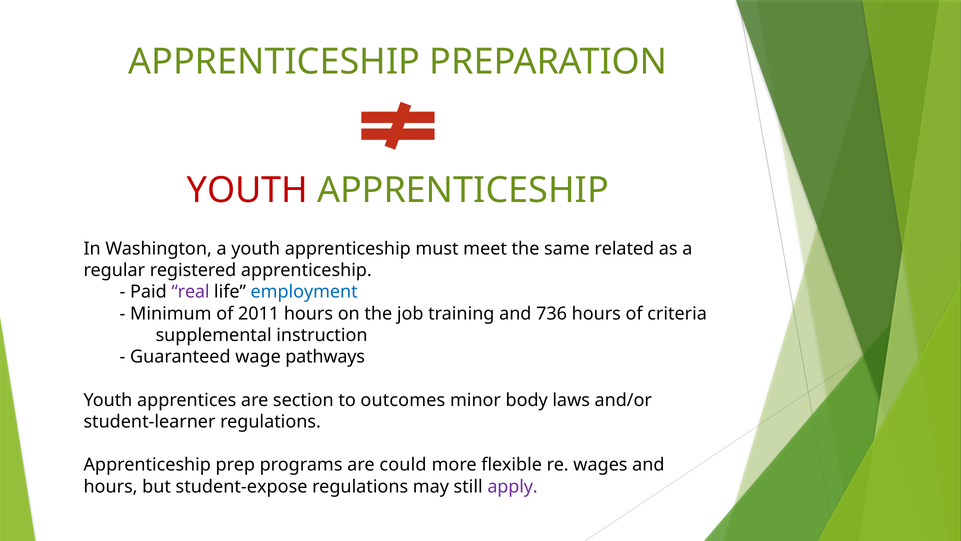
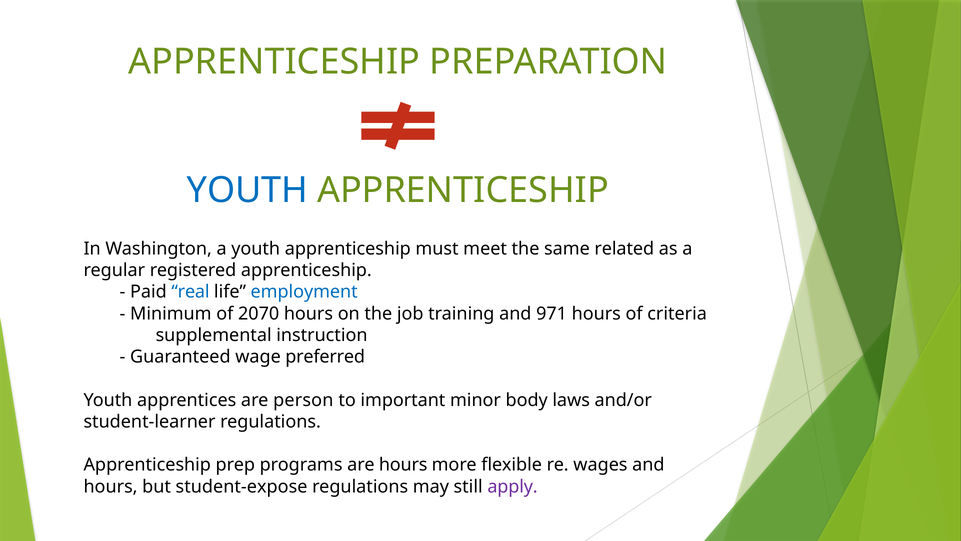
YOUTH at (247, 190) colour: red -> blue
real colour: purple -> blue
2011: 2011 -> 2070
736: 736 -> 971
pathways: pathways -> preferred
section: section -> person
outcomes: outcomes -> important
are could: could -> hours
